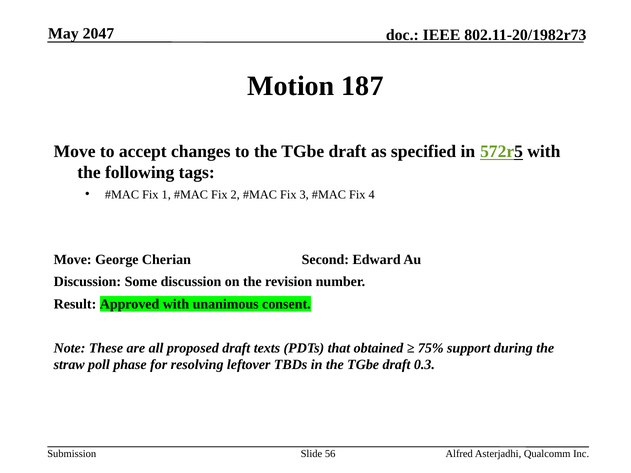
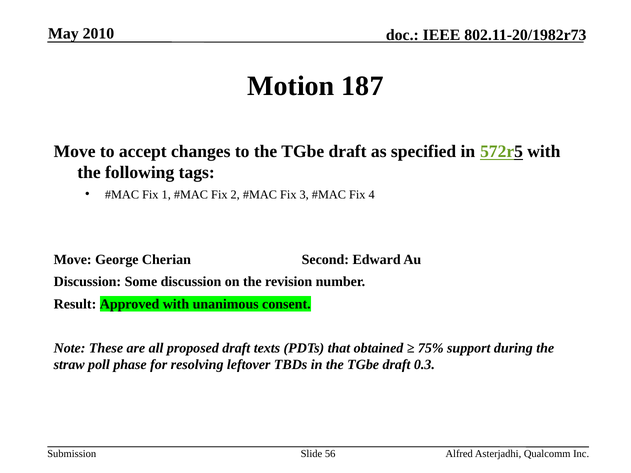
2047: 2047 -> 2010
